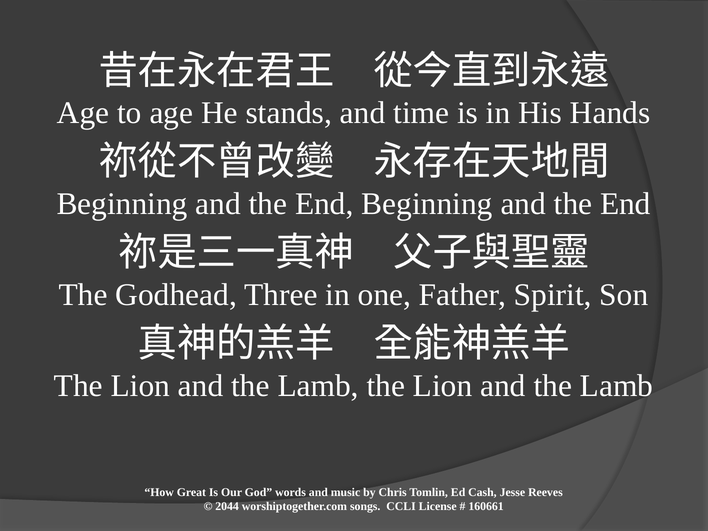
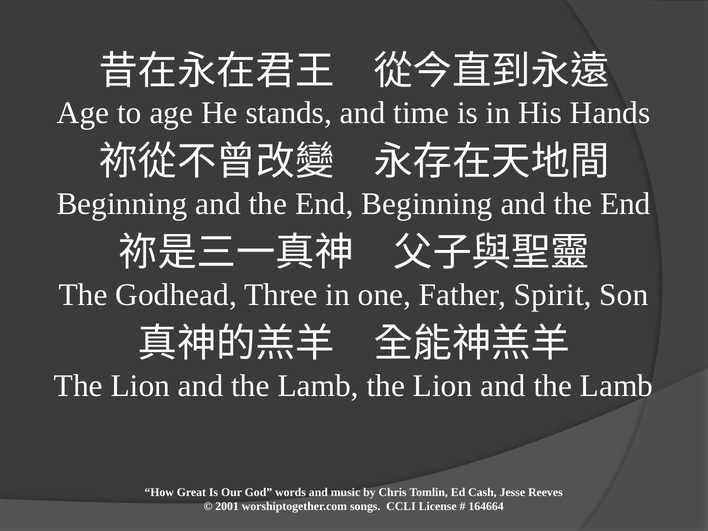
2044: 2044 -> 2001
160661: 160661 -> 164664
